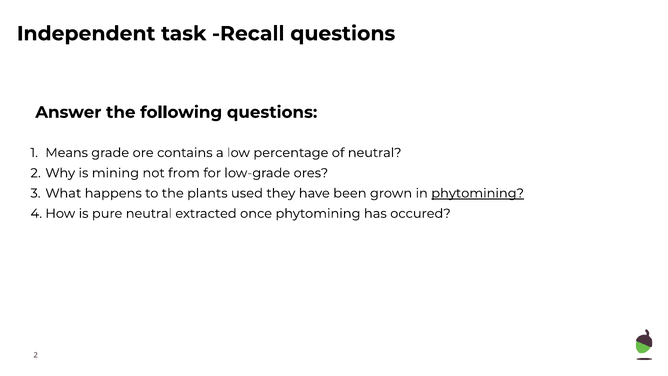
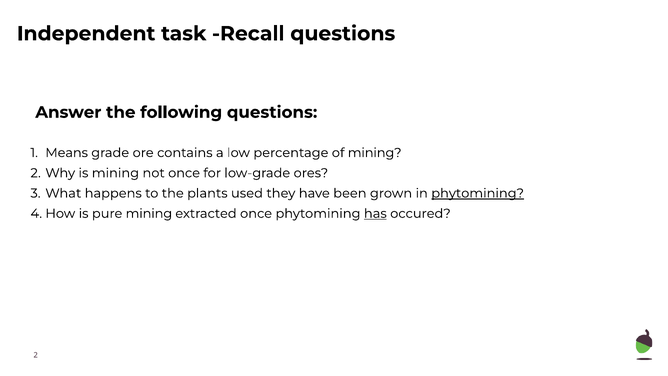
of neutral: neutral -> mining
not from: from -> once
pure neutral: neutral -> mining
has underline: none -> present
